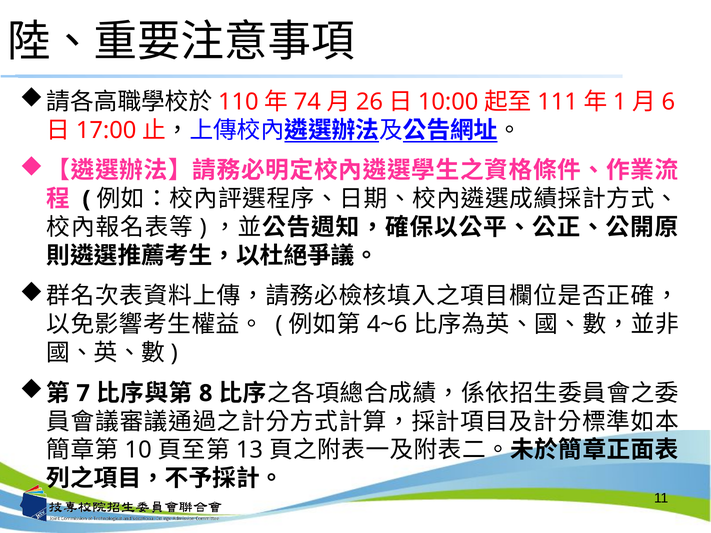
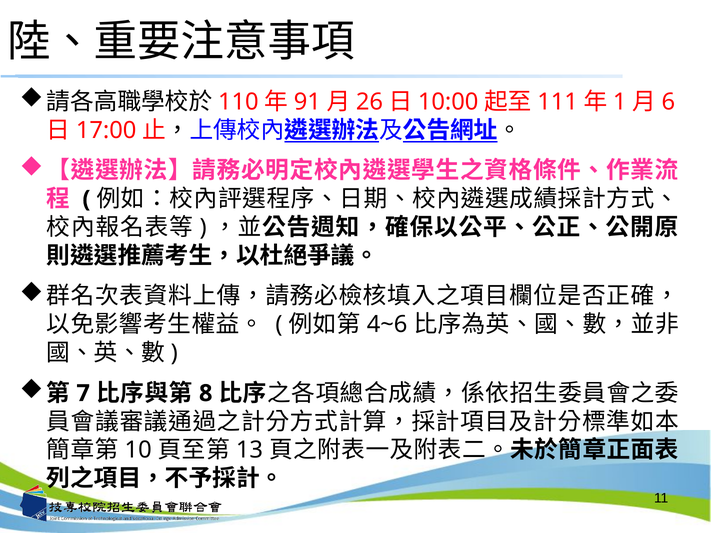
74: 74 -> 91
